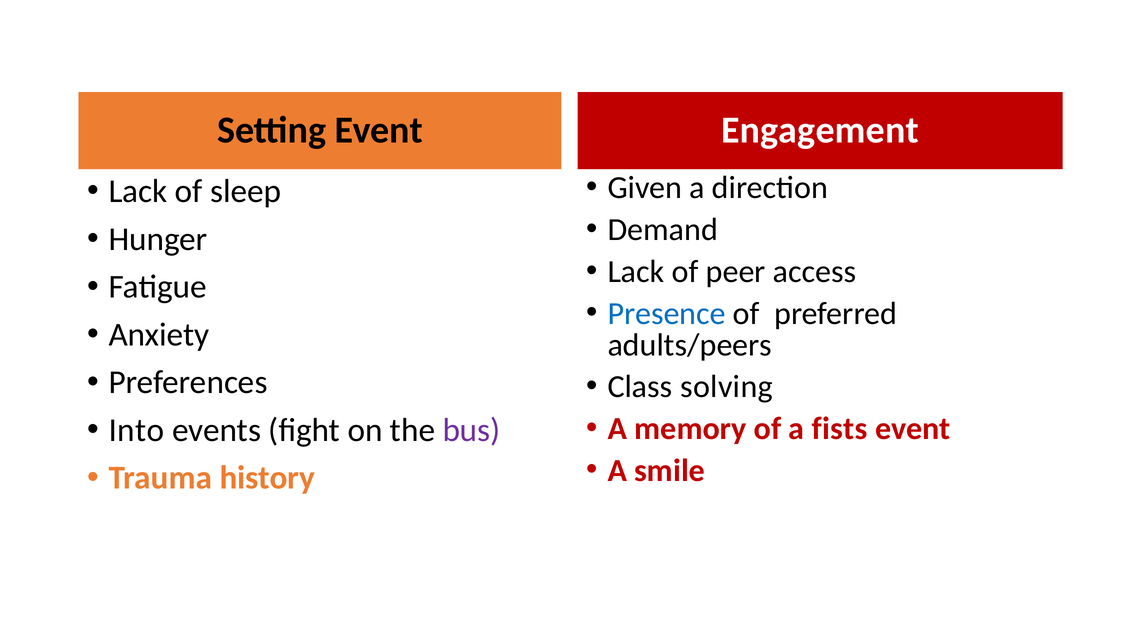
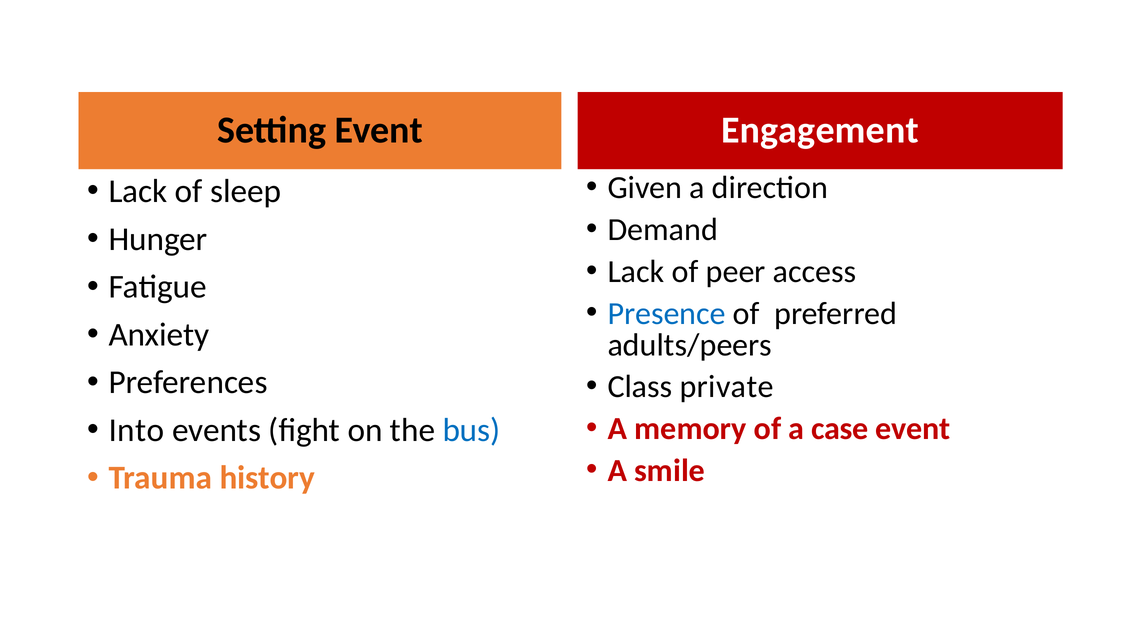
solving: solving -> private
fists: fists -> case
bus colour: purple -> blue
